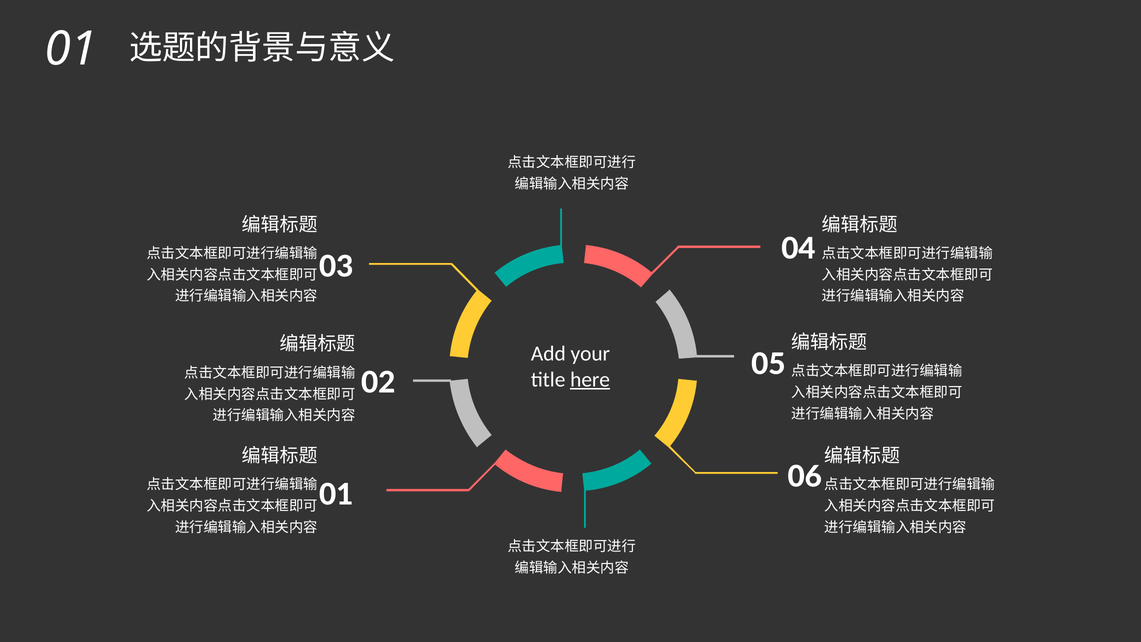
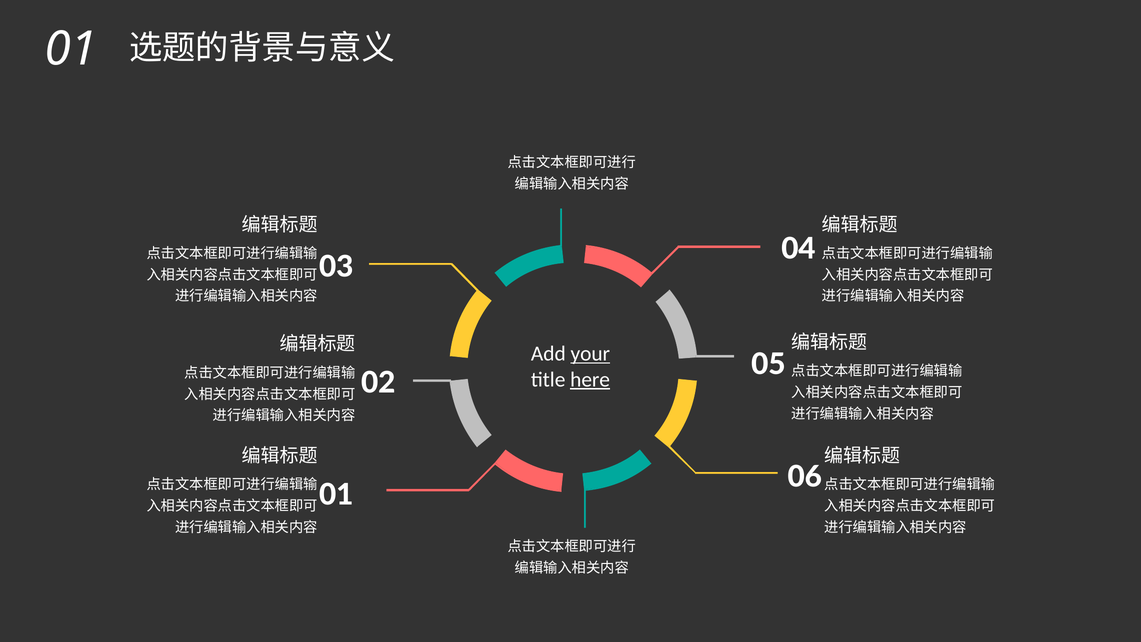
your underline: none -> present
